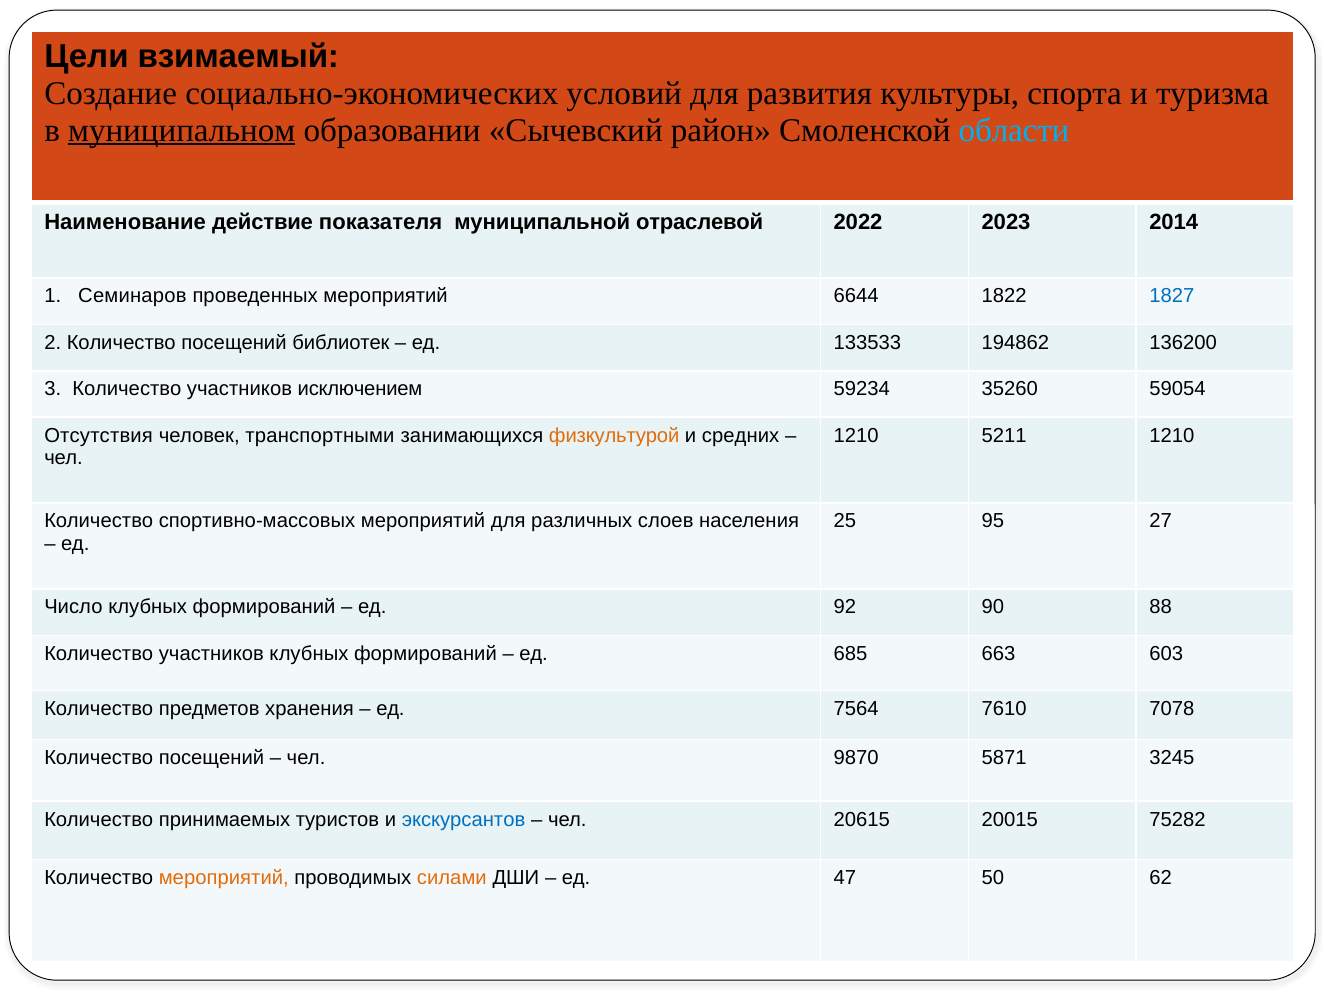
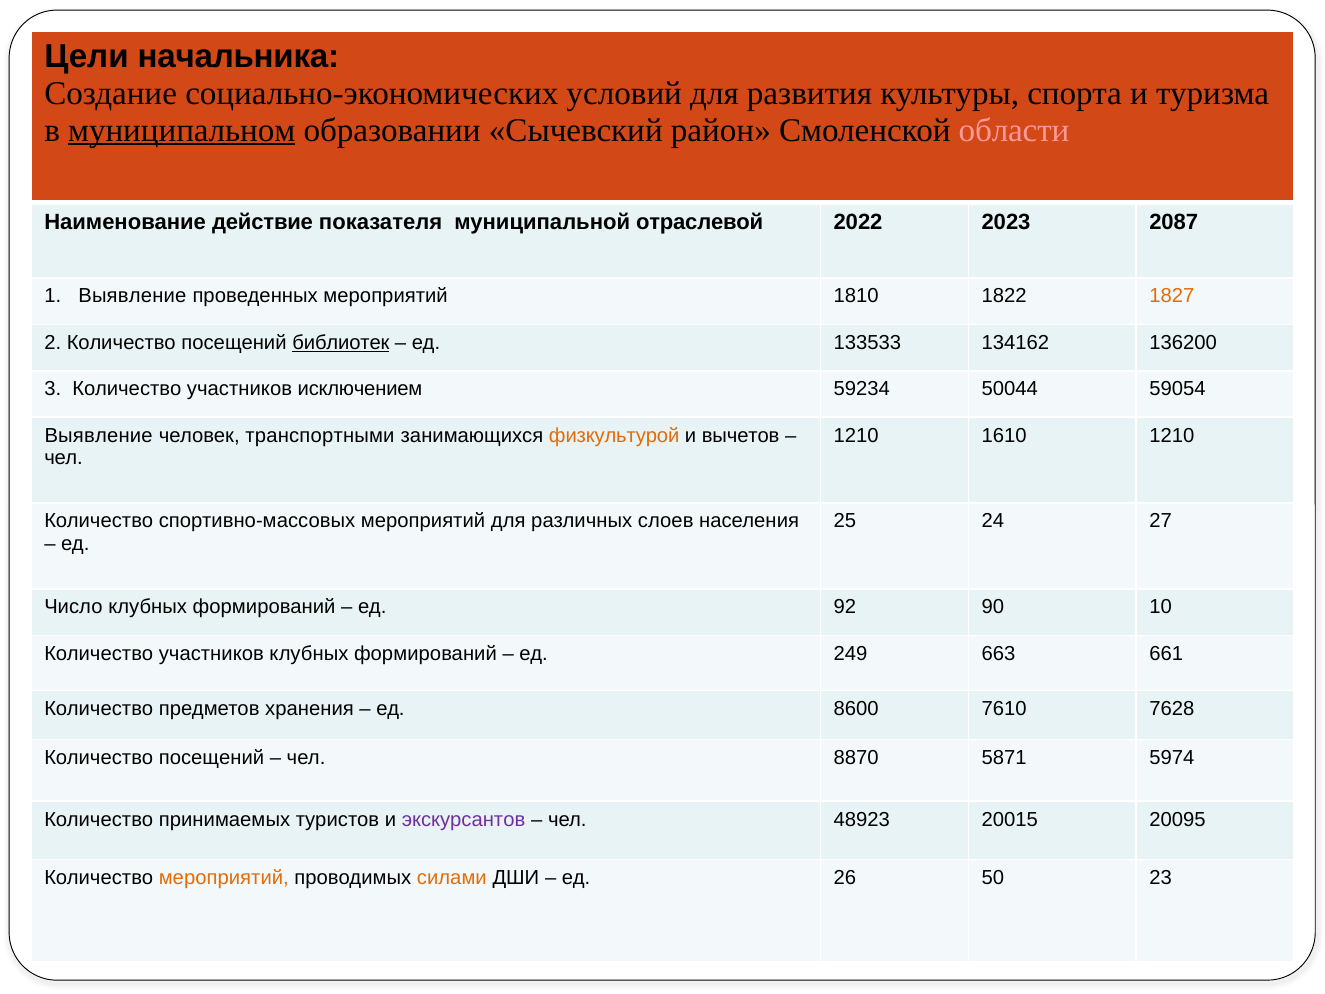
взимаемый: взимаемый -> начальника
области at (1014, 130) colour: light blue -> pink
2014: 2014 -> 2087
1 Семинаров: Семинаров -> Выявление
6644: 6644 -> 1810
1827 colour: blue -> orange
библиотек underline: none -> present
194862: 194862 -> 134162
35260: 35260 -> 50044
Отсутствия at (99, 435): Отсутствия -> Выявление
средних: средних -> вычетов
5211: 5211 -> 1610
95: 95 -> 24
88: 88 -> 10
685: 685 -> 249
603: 603 -> 661
7564: 7564 -> 8600
7078: 7078 -> 7628
9870: 9870 -> 8870
3245: 3245 -> 5974
экскурсантов colour: blue -> purple
20615: 20615 -> 48923
75282: 75282 -> 20095
47: 47 -> 26
62: 62 -> 23
